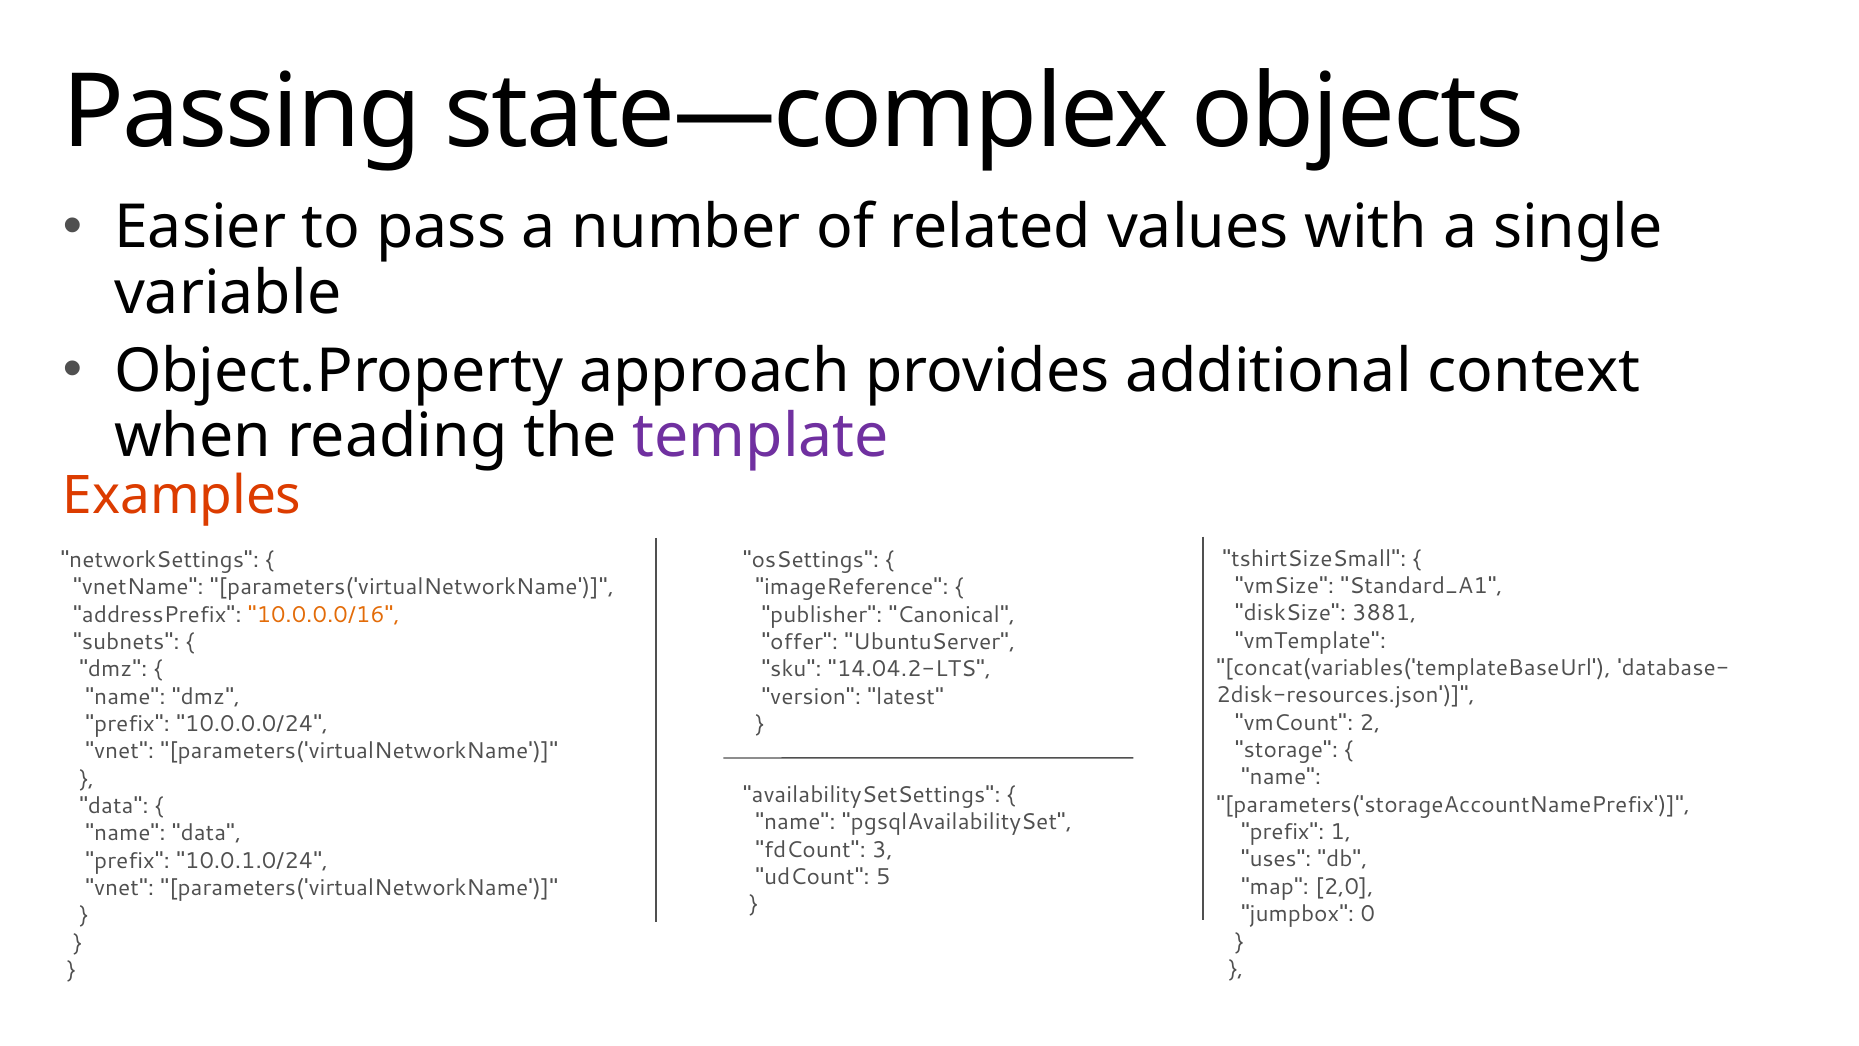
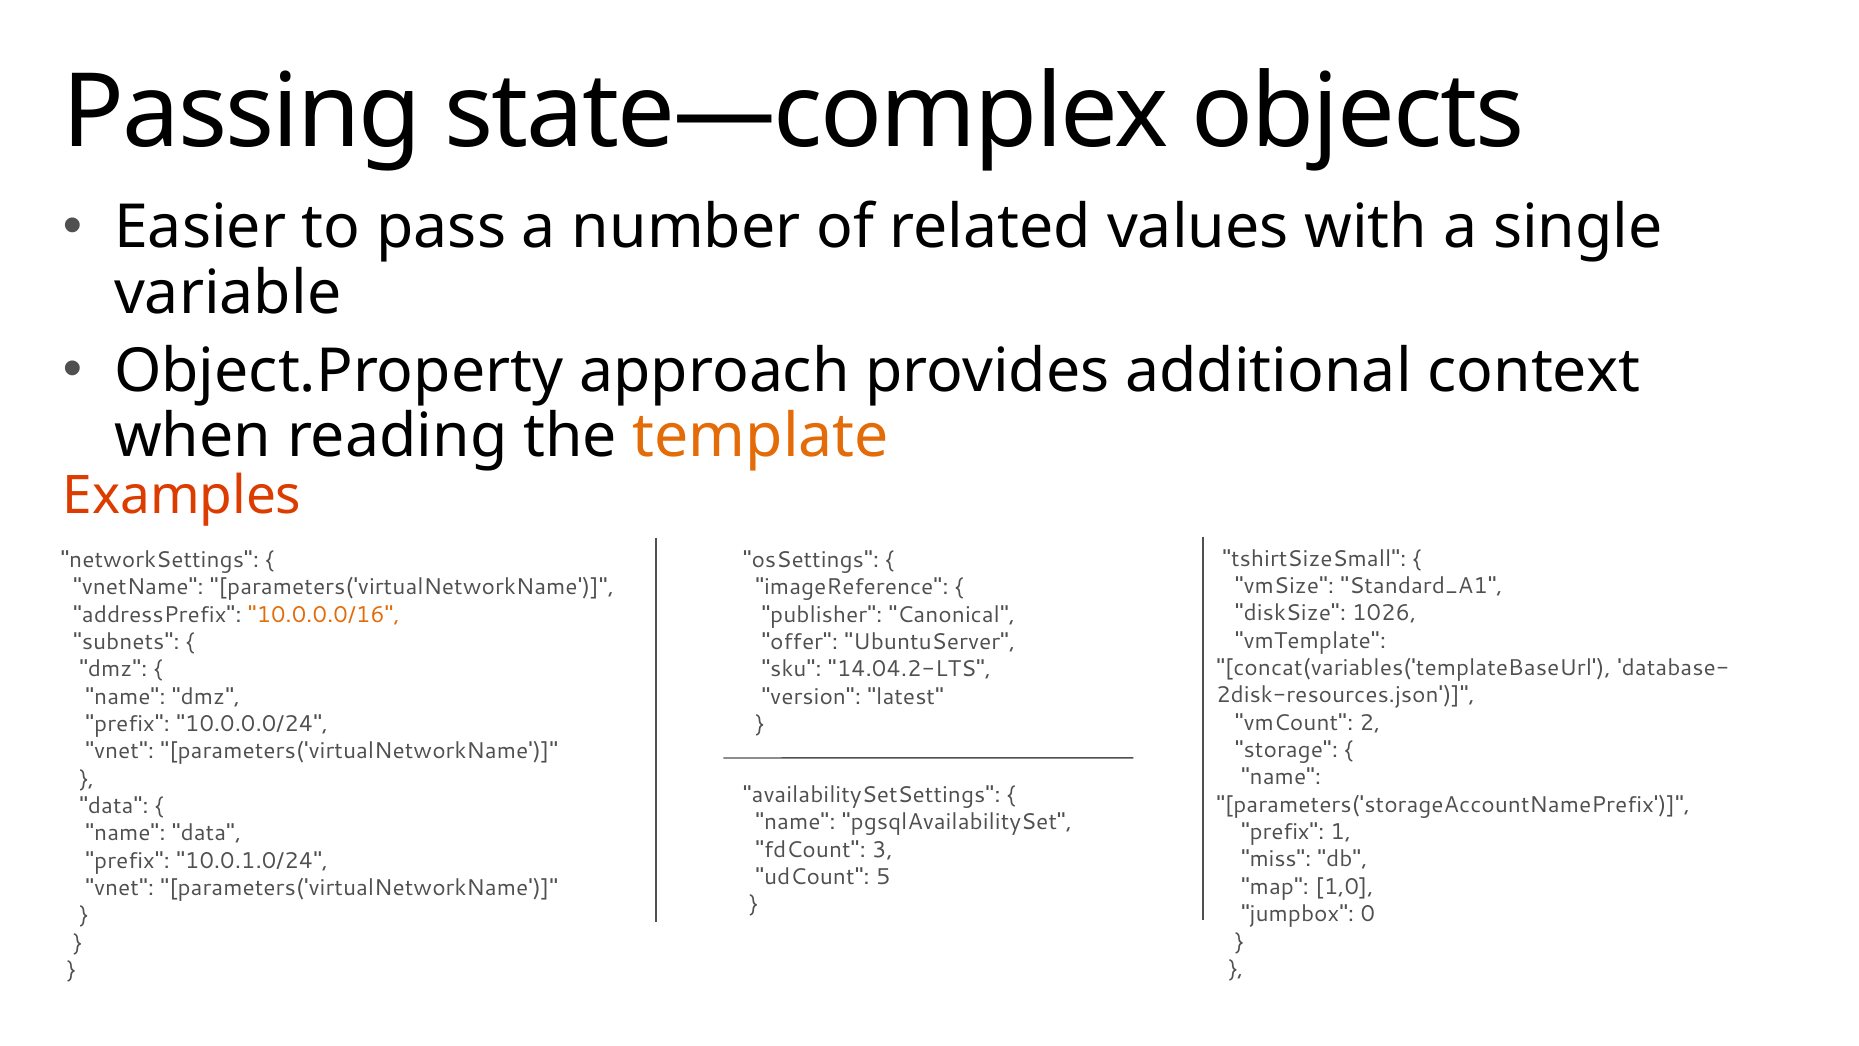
template colour: purple -> orange
3881: 3881 -> 1026
uses: uses -> miss
2,0: 2,0 -> 1,0
